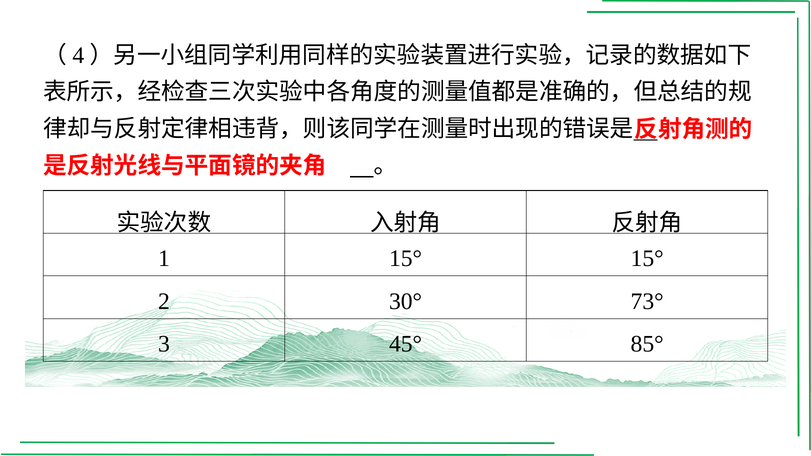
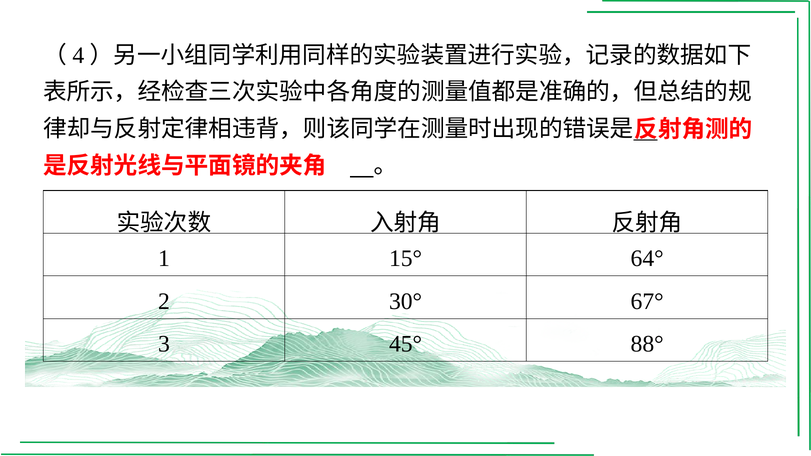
15° 15°: 15° -> 64°
73°: 73° -> 67°
85°: 85° -> 88°
